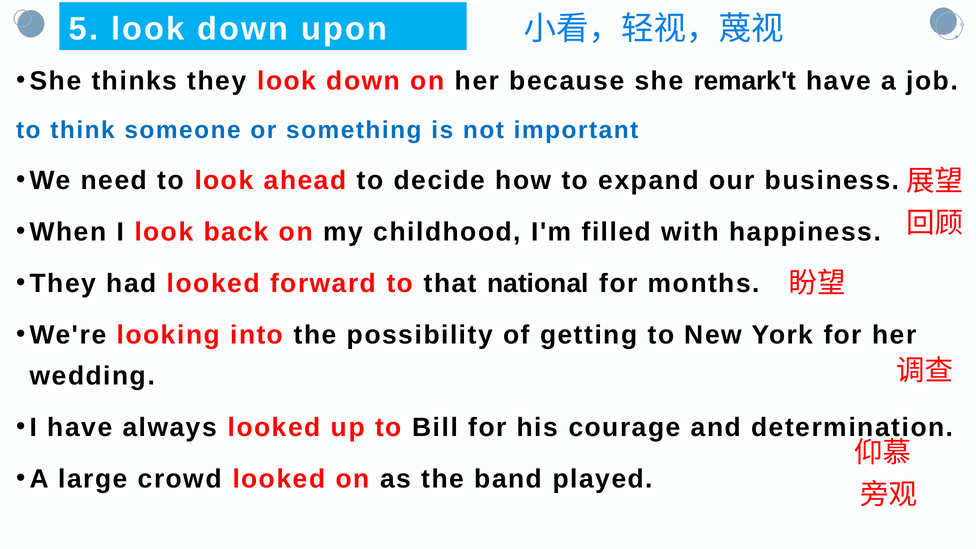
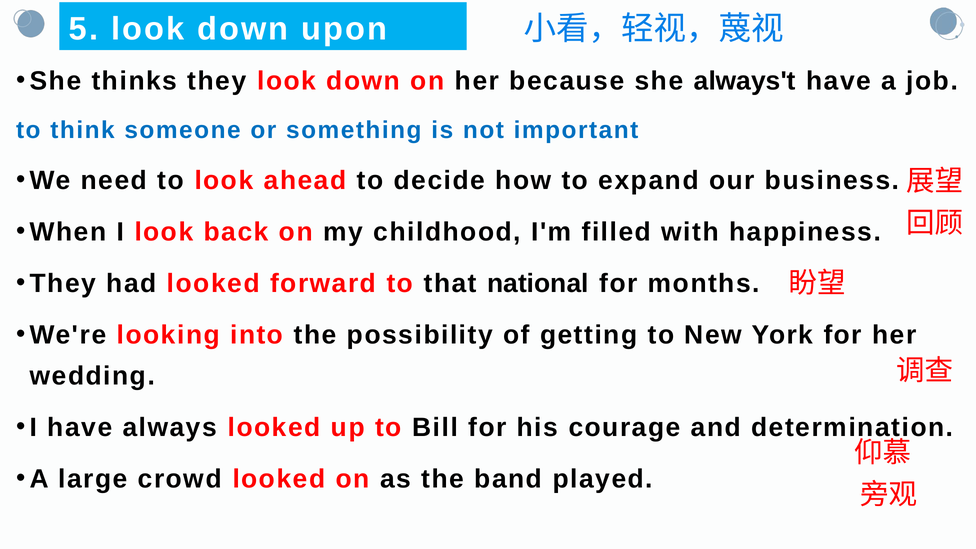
remark't: remark't -> always't
